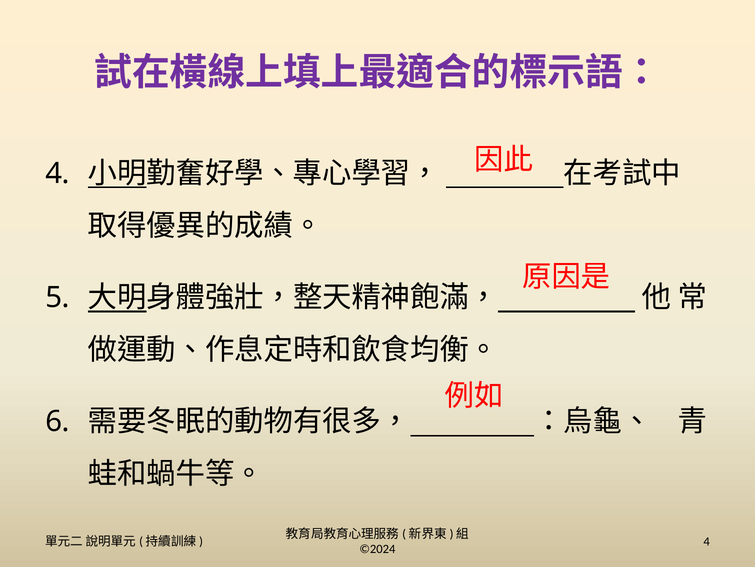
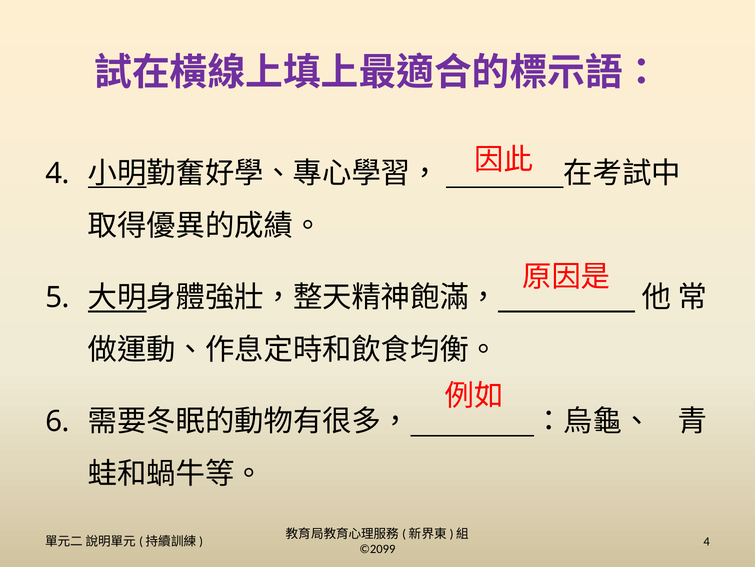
©2024: ©2024 -> ©2099
